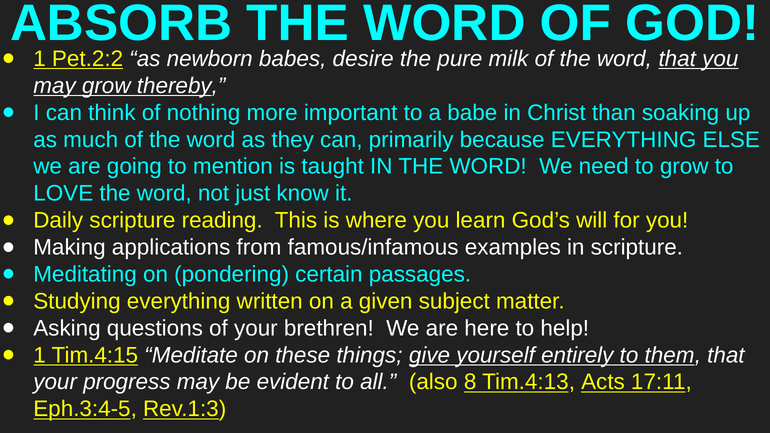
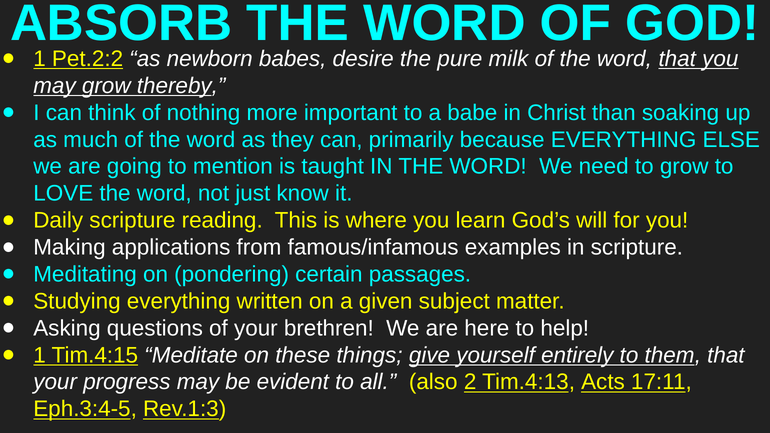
8: 8 -> 2
